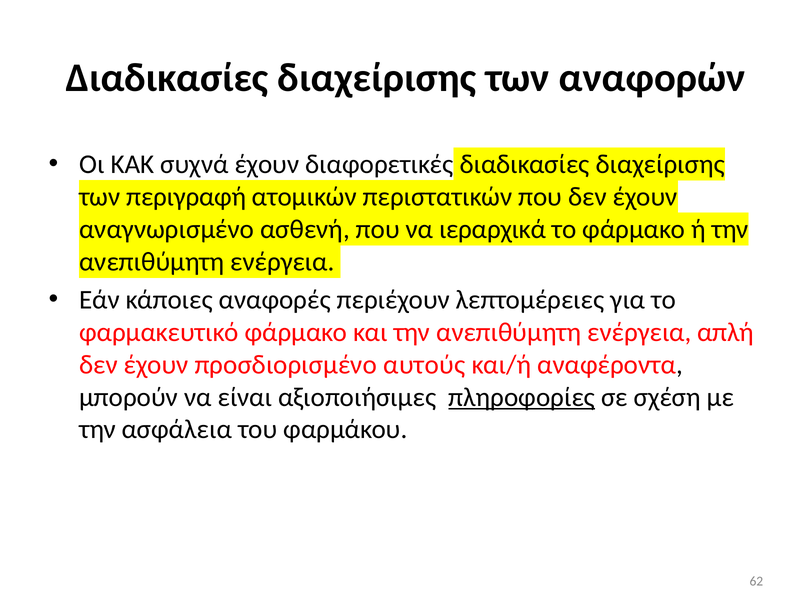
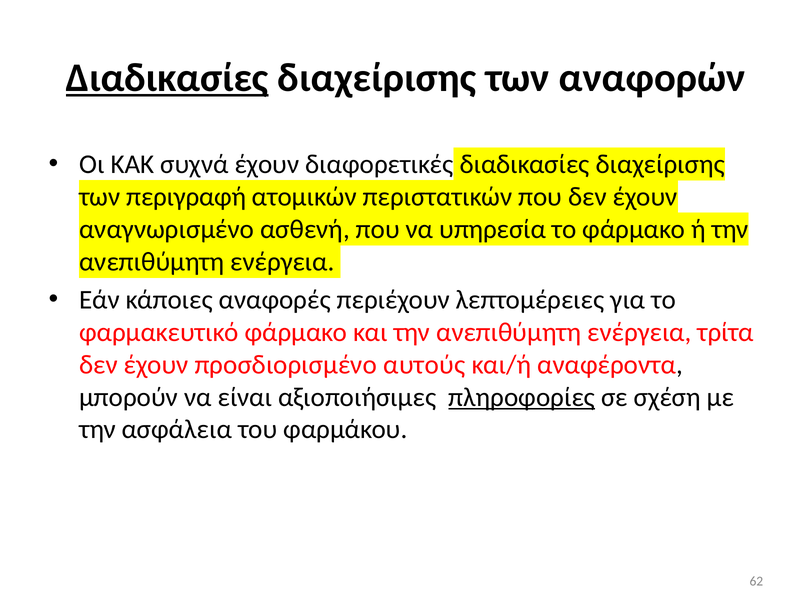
Διαδικασίες at (167, 78) underline: none -> present
ιεραρχικά: ιεραρχικά -> υπηρεσία
απλή: απλή -> τρίτα
